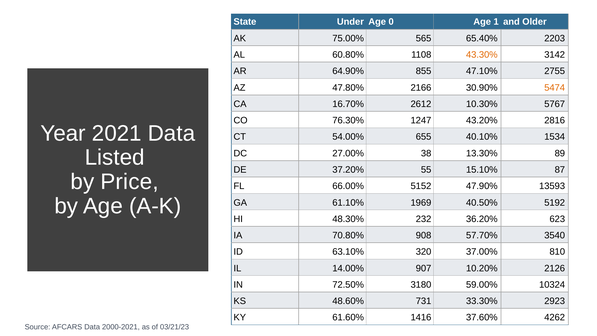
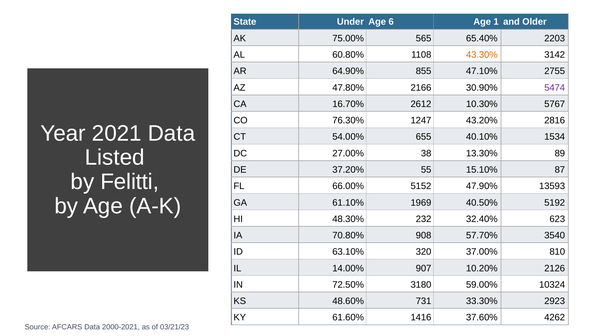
0: 0 -> 6
5474 colour: orange -> purple
Price: Price -> Felitti
36.20%: 36.20% -> 32.40%
